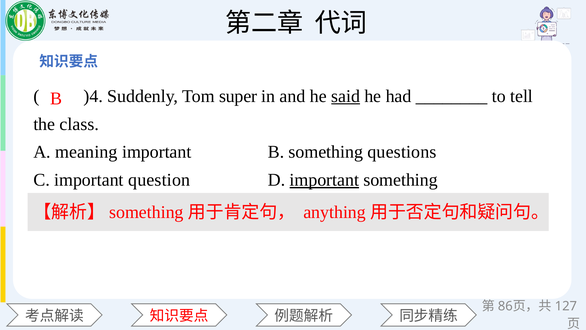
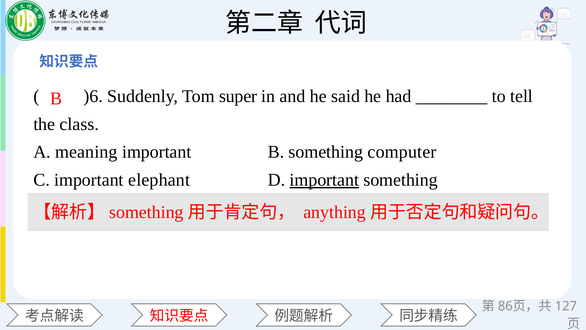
)4: )4 -> )6
said underline: present -> none
questions: questions -> computer
question: question -> elephant
